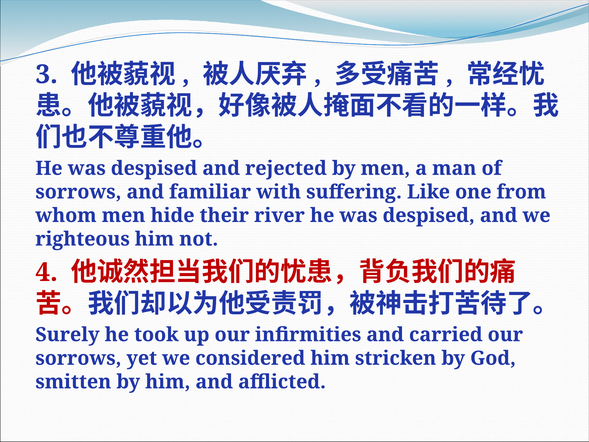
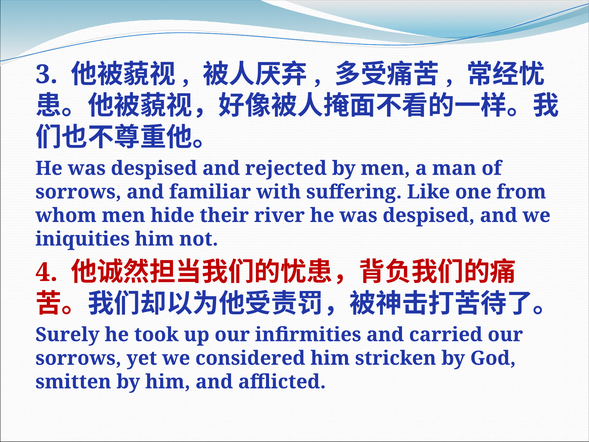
righteous: righteous -> iniquities
